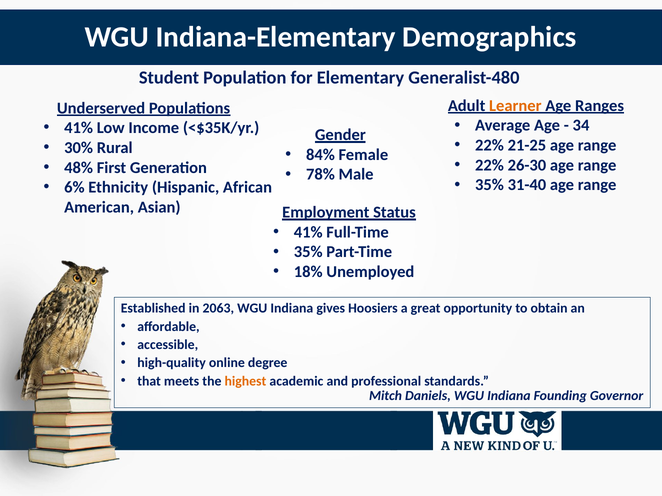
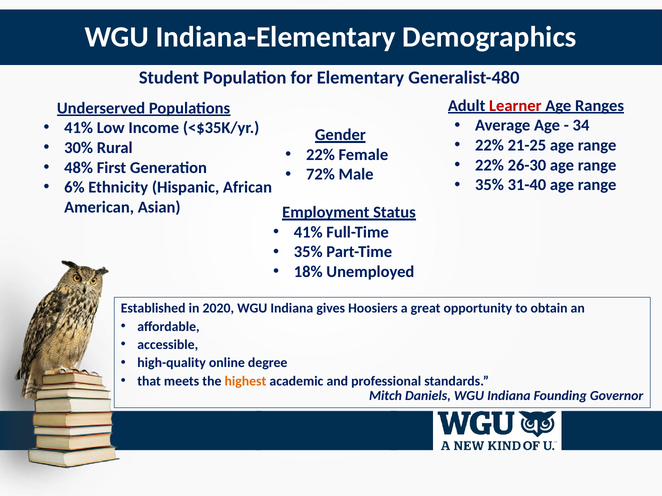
Learner colour: orange -> red
84% at (320, 155): 84% -> 22%
78%: 78% -> 72%
2063: 2063 -> 2020
